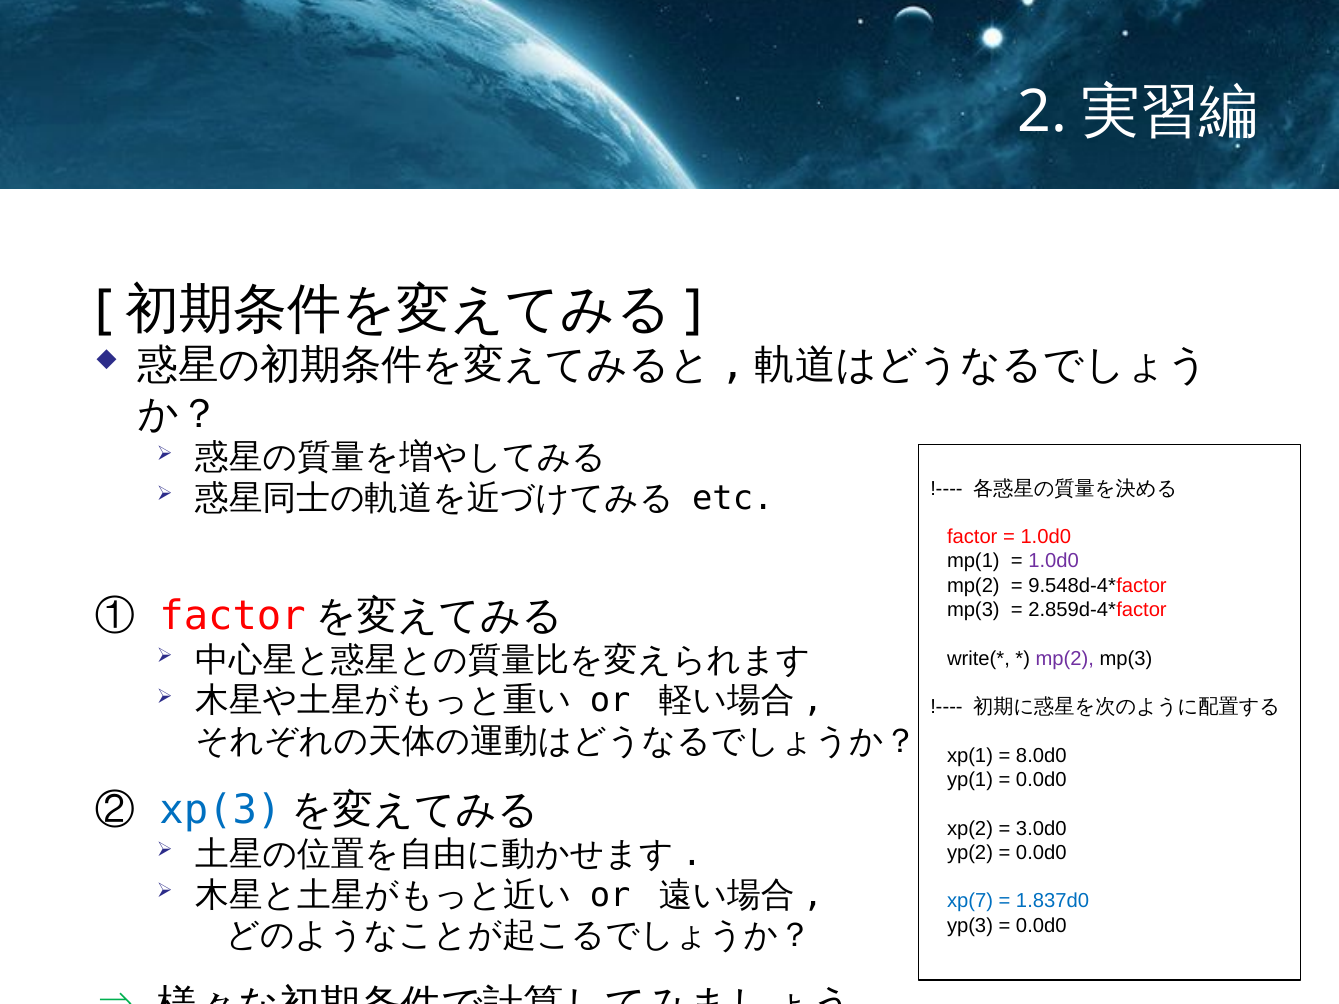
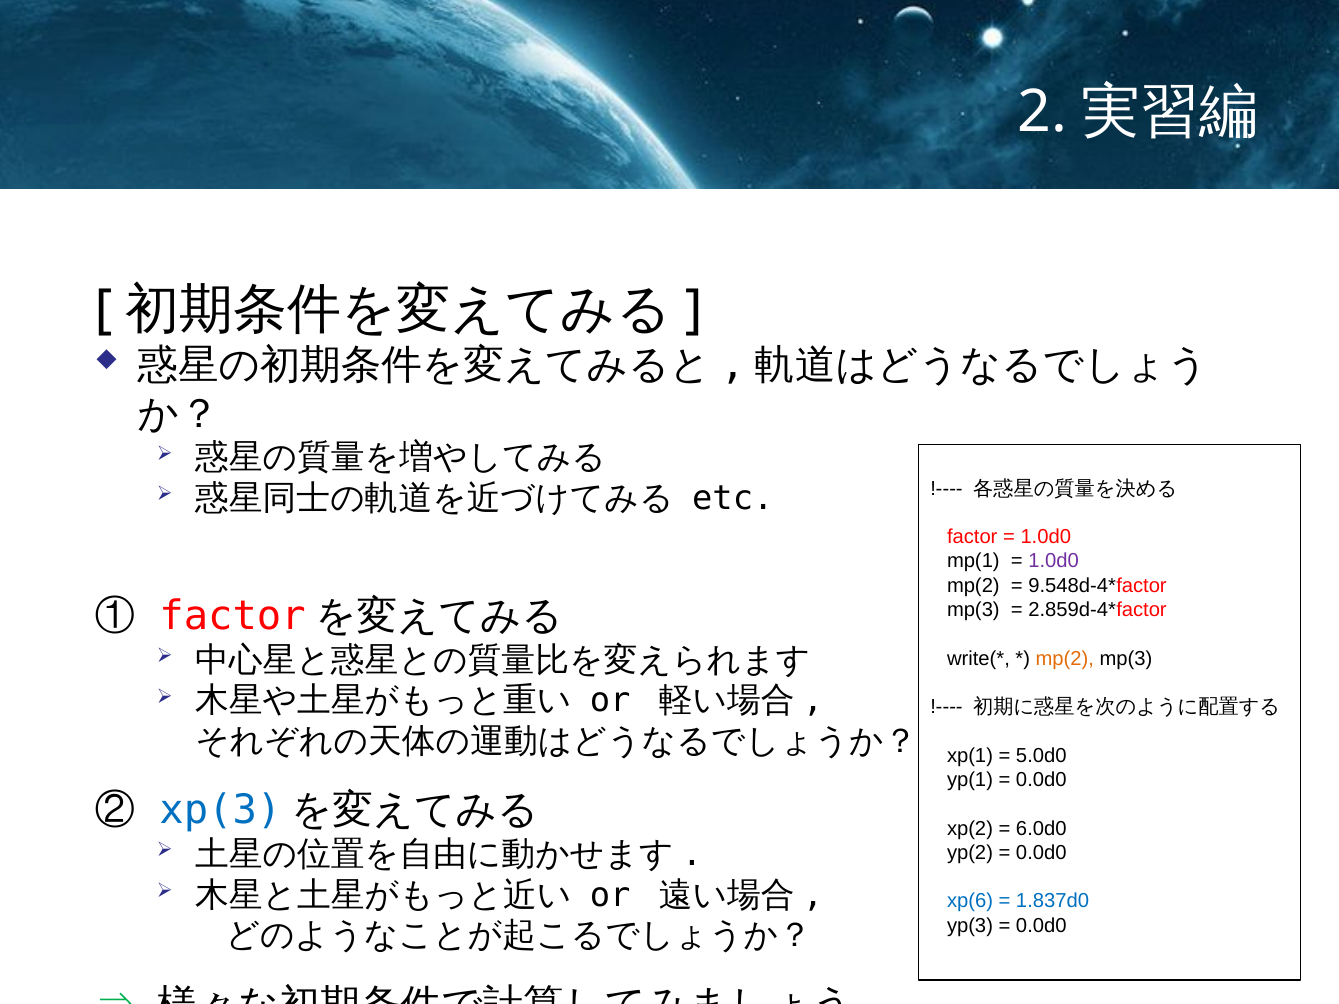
mp(2 at (1065, 659) colour: purple -> orange
8.0d0: 8.0d0 -> 5.0d0
3.0d0: 3.0d0 -> 6.0d0
xp(7: xp(7 -> xp(6
